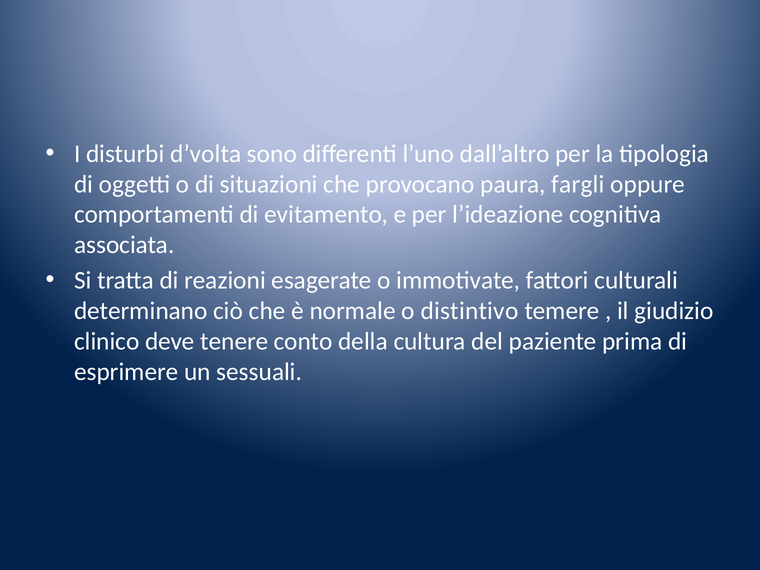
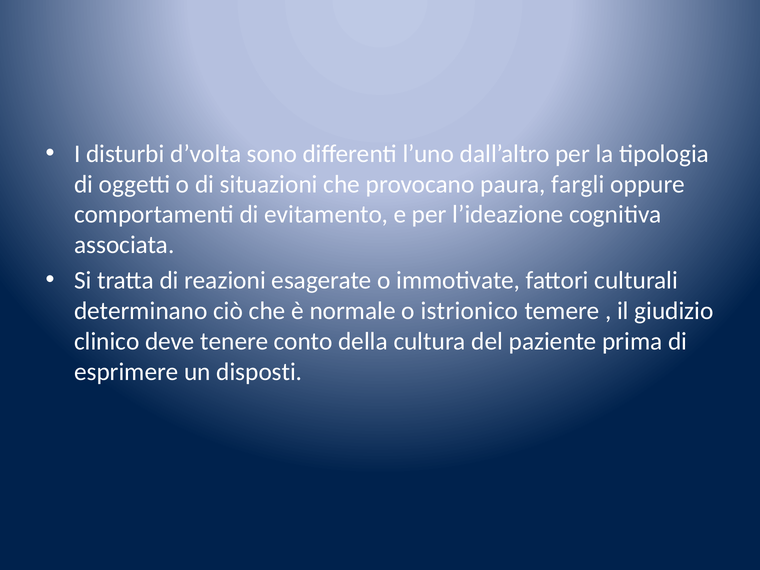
distintivo: distintivo -> istrionico
sessuali: sessuali -> disposti
